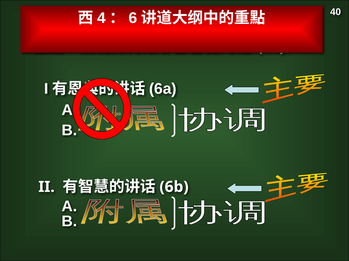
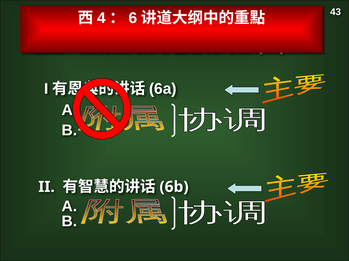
40: 40 -> 43
